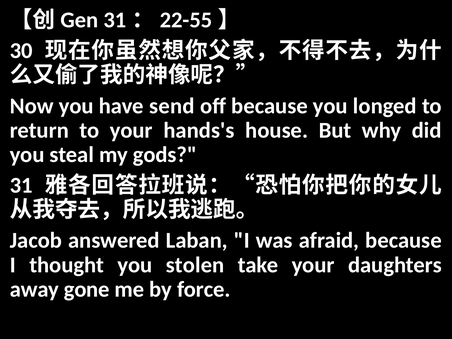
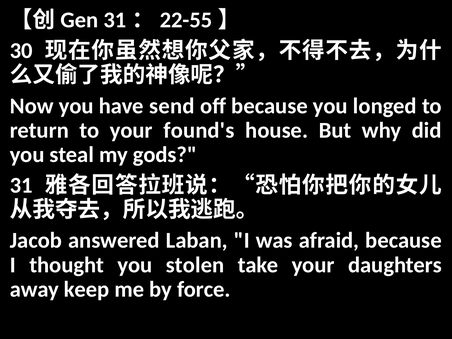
hands's: hands's -> found's
gone: gone -> keep
